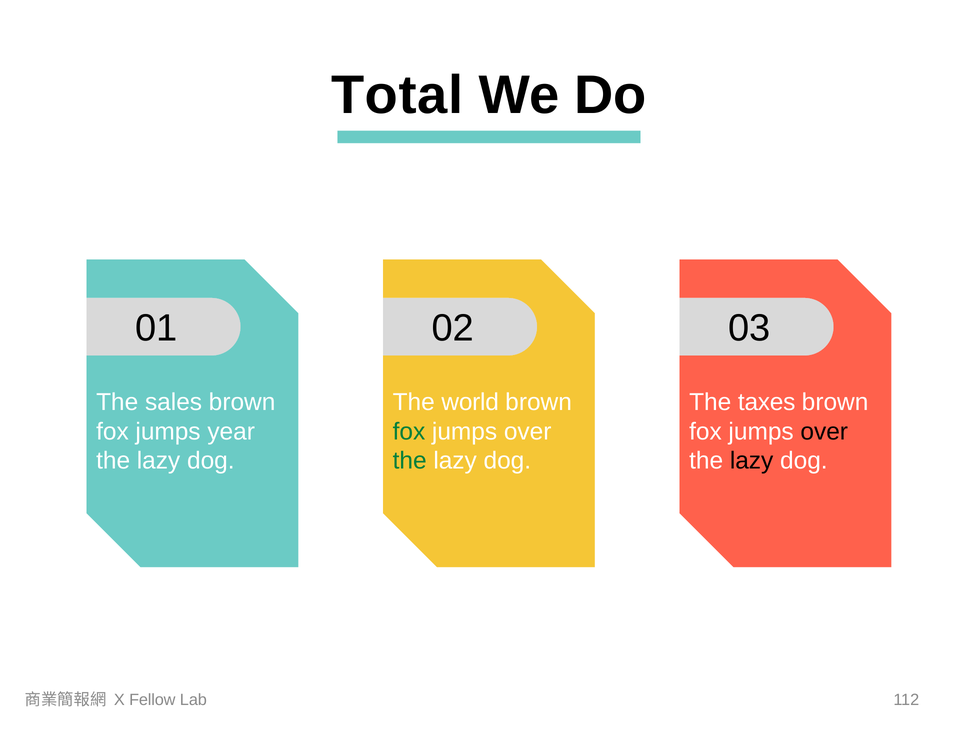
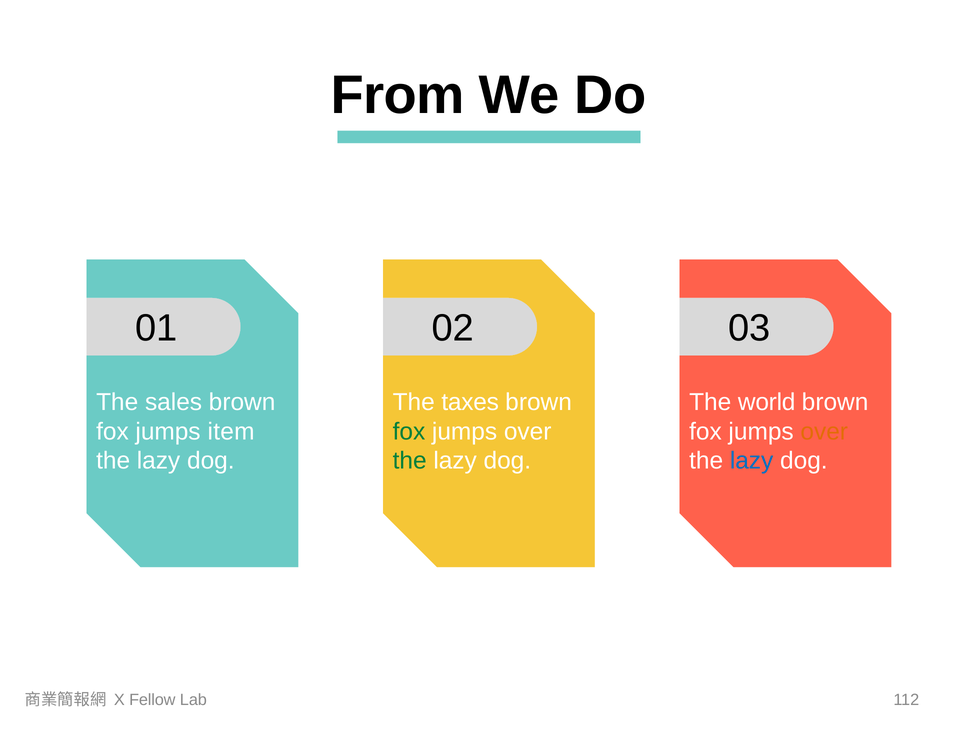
Total: Total -> From
world: world -> taxes
taxes: taxes -> world
year: year -> item
over at (824, 432) colour: black -> orange
lazy at (752, 461) colour: black -> blue
